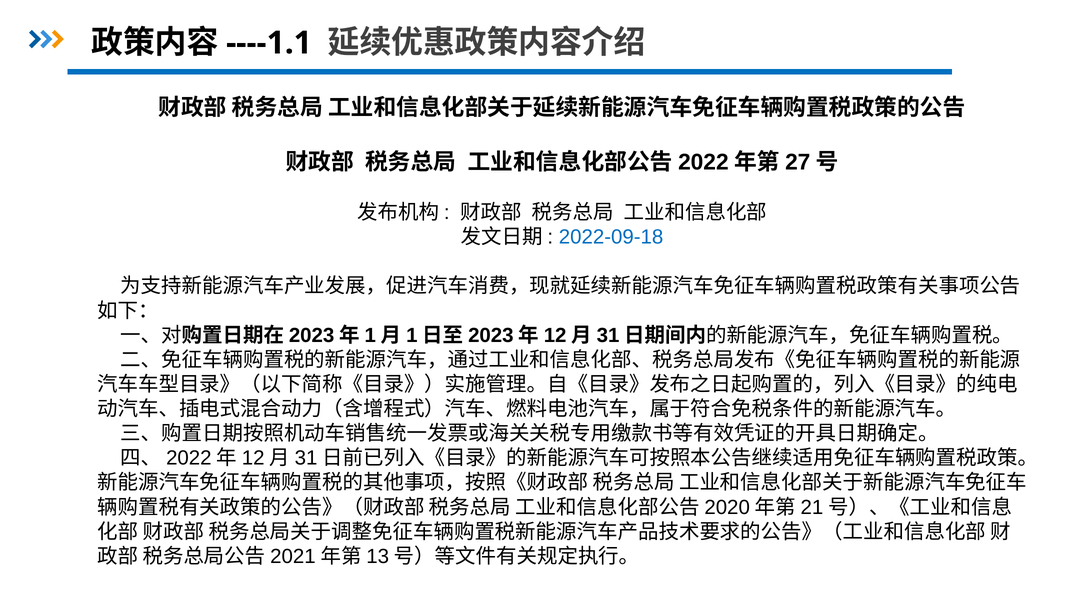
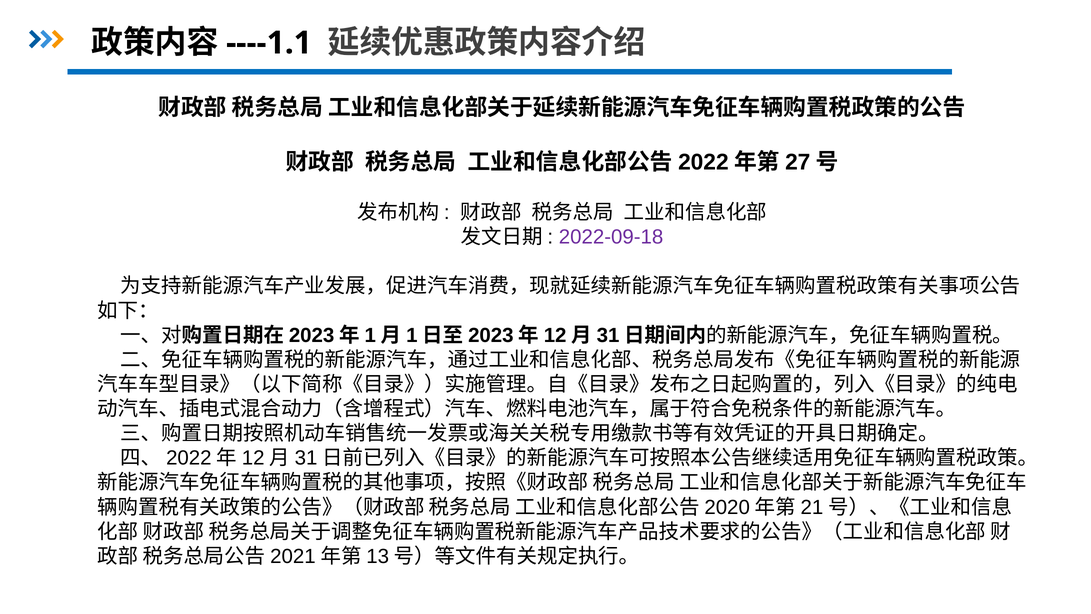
2022-09-18 colour: blue -> purple
